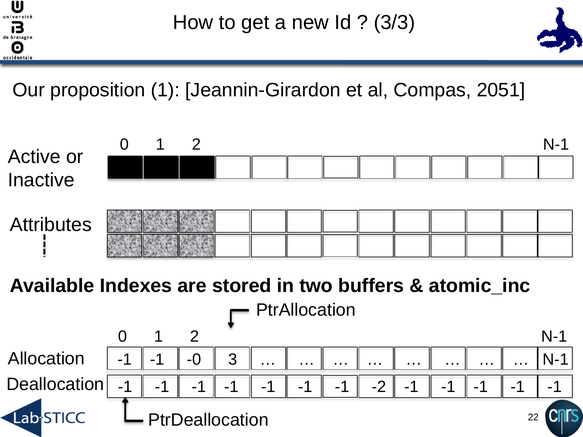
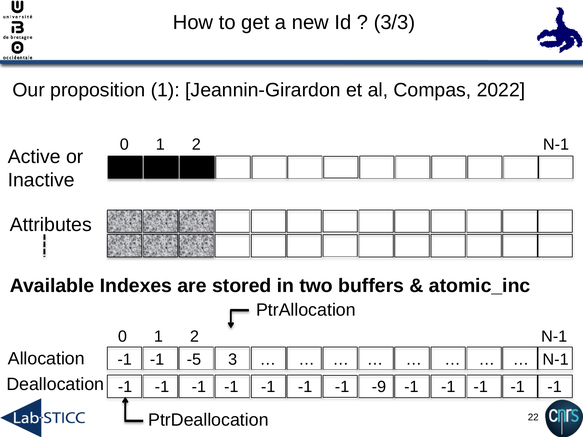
2051: 2051 -> 2022
-0: -0 -> -5
-2: -2 -> -9
